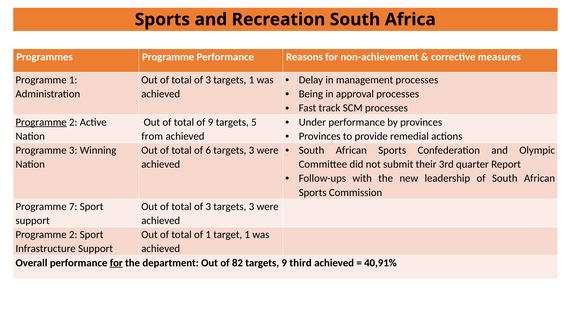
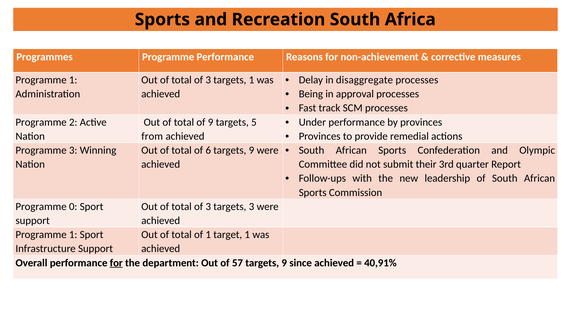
management: management -> disaggregate
Programme at (41, 122) underline: present -> none
6 targets 3: 3 -> 9
7: 7 -> 0
2 at (73, 235): 2 -> 1
82: 82 -> 57
third: third -> since
